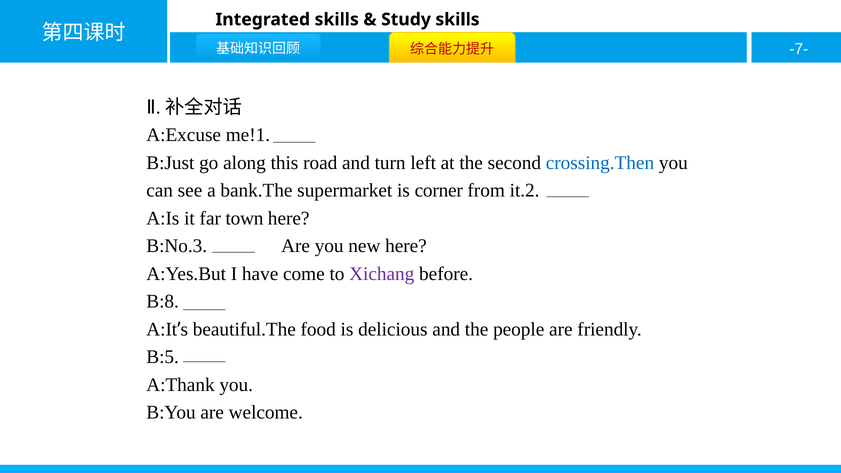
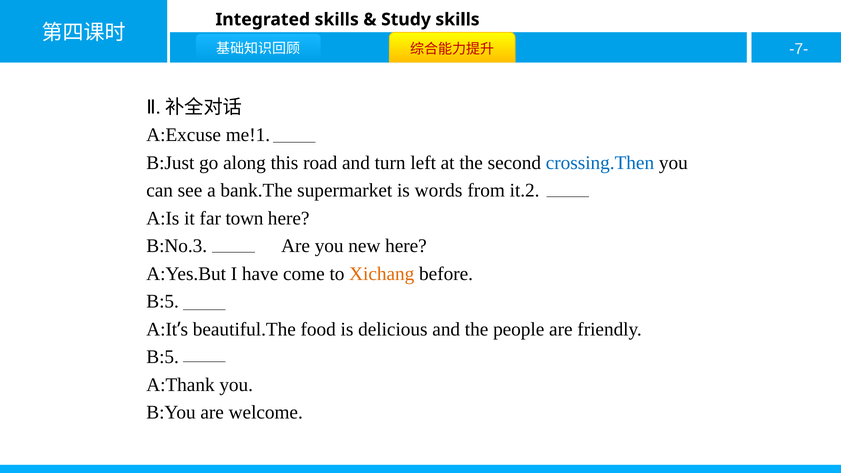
corner: corner -> words
Xichang colour: purple -> orange
B:8 at (163, 302): B:8 -> B:5
